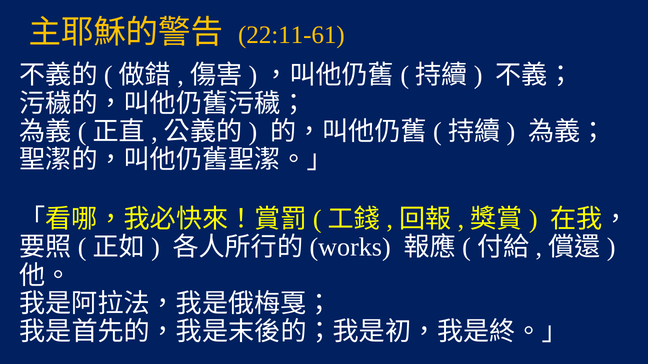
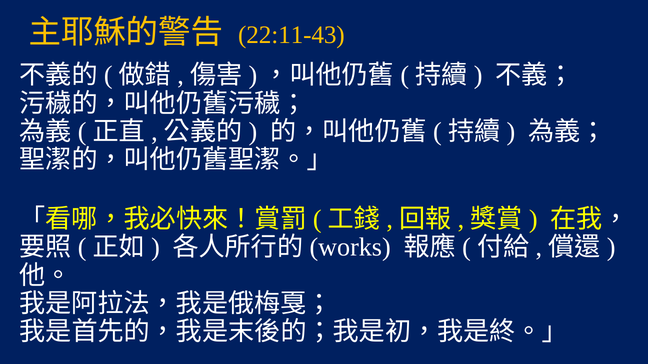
22:11-61: 22:11-61 -> 22:11-43
